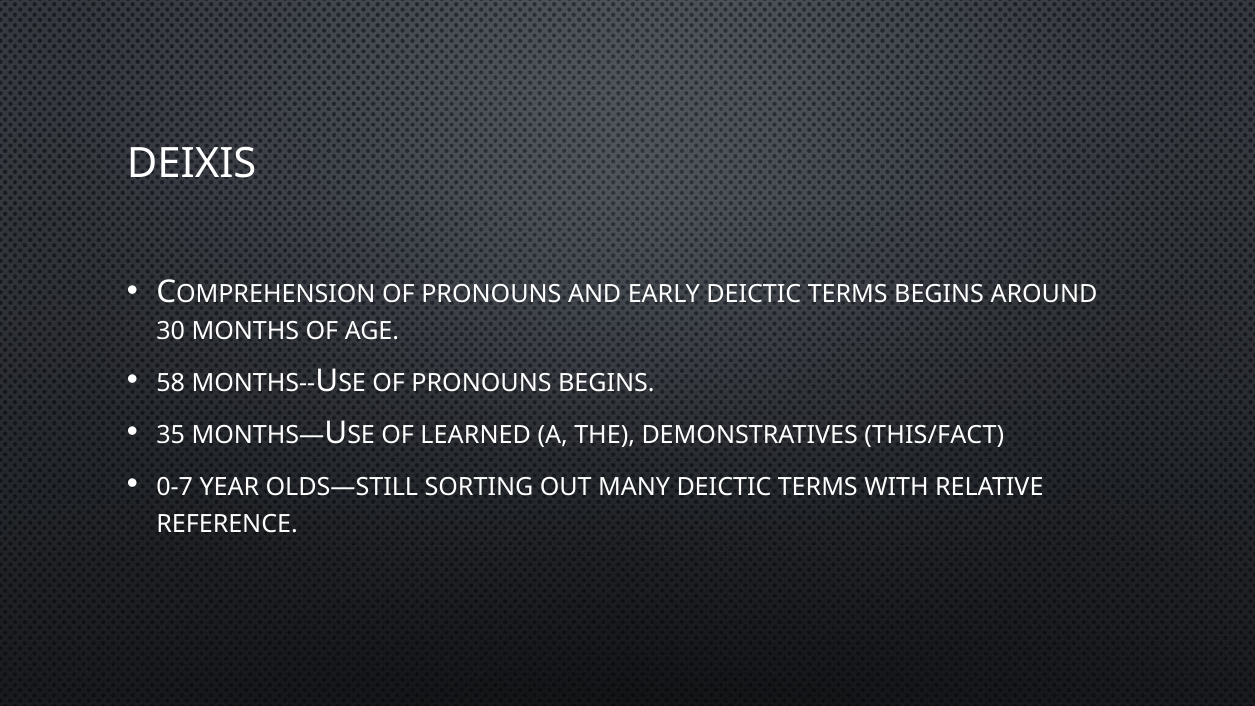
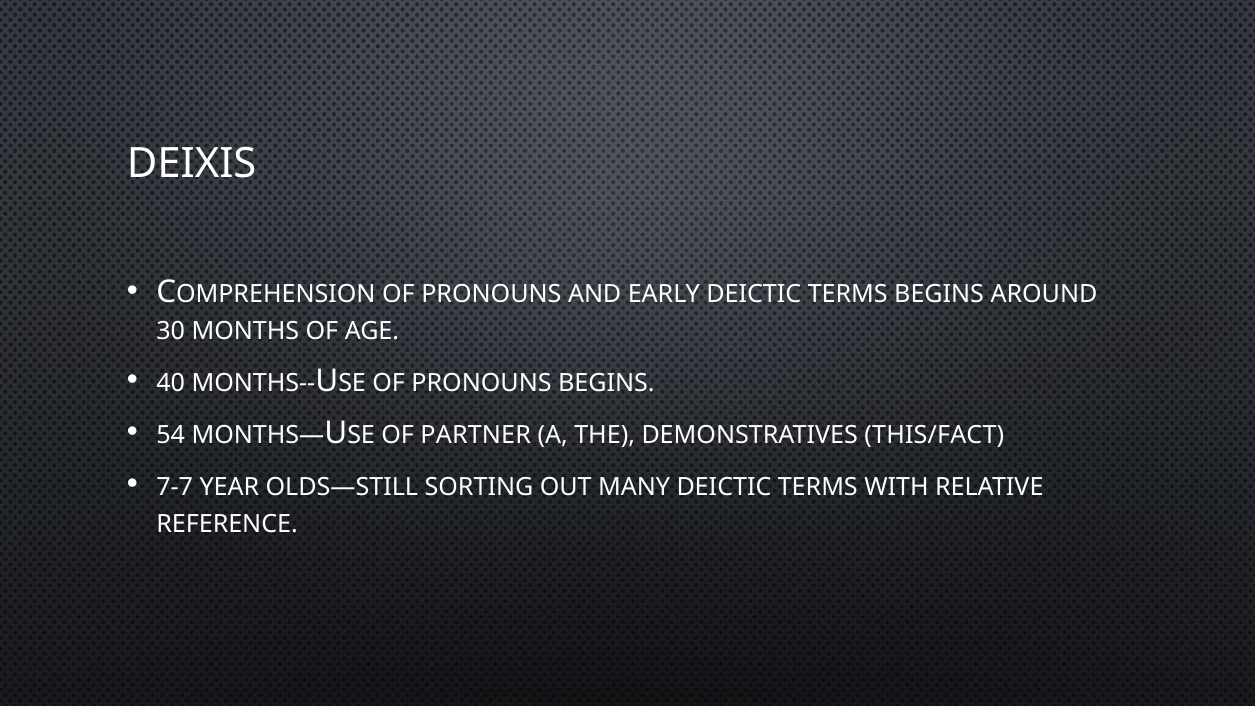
58: 58 -> 40
35: 35 -> 54
LEARNED: LEARNED -> PARTNER
0-7: 0-7 -> 7-7
